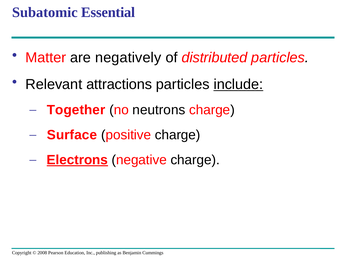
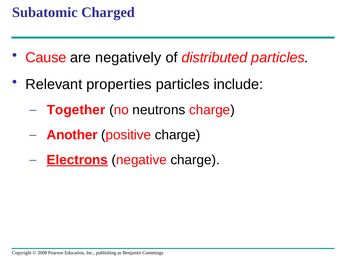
Essential: Essential -> Charged
Matter: Matter -> Cause
attractions: attractions -> properties
include underline: present -> none
Surface: Surface -> Another
